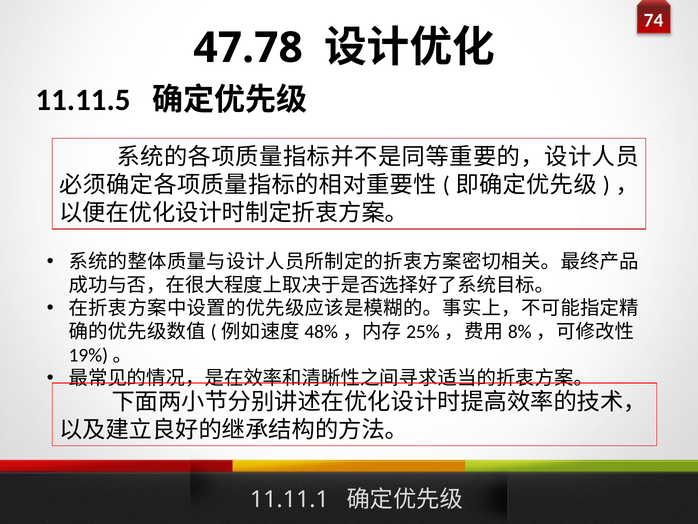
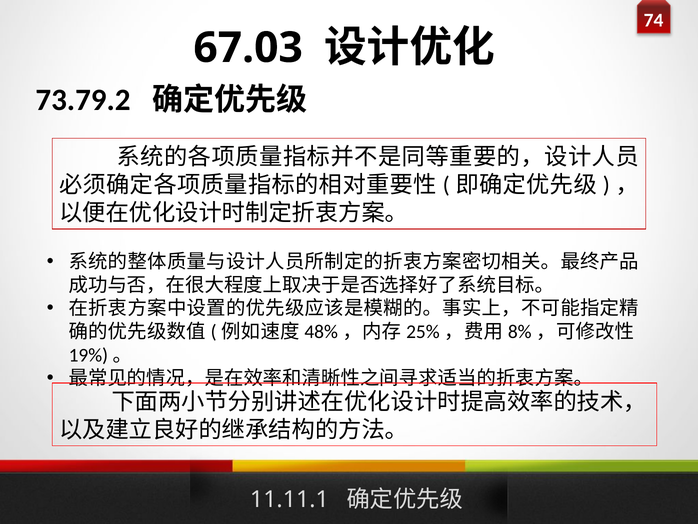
47.78: 47.78 -> 67.03
11.11.5: 11.11.5 -> 73.79.2
